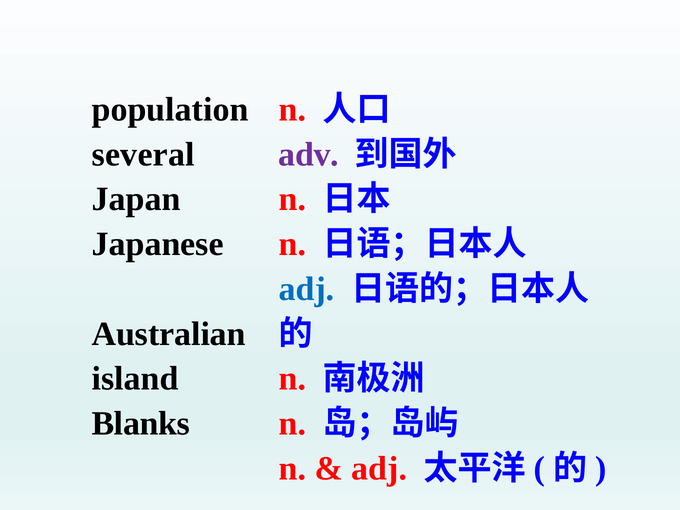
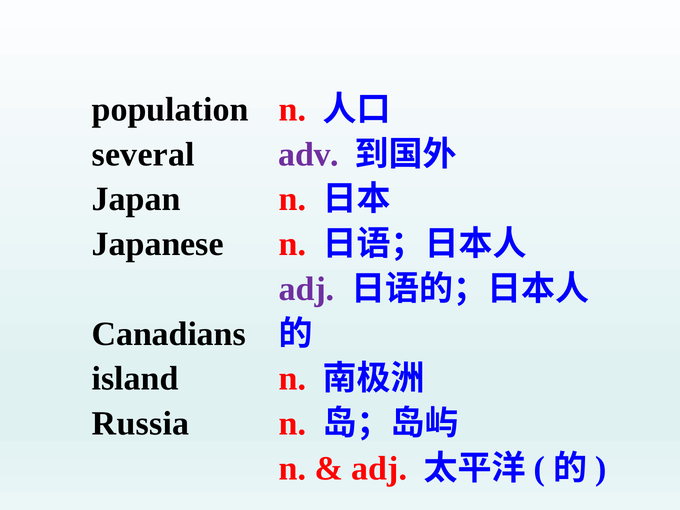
adj at (307, 289) colour: blue -> purple
Australian: Australian -> Canadians
Blanks: Blanks -> Russia
